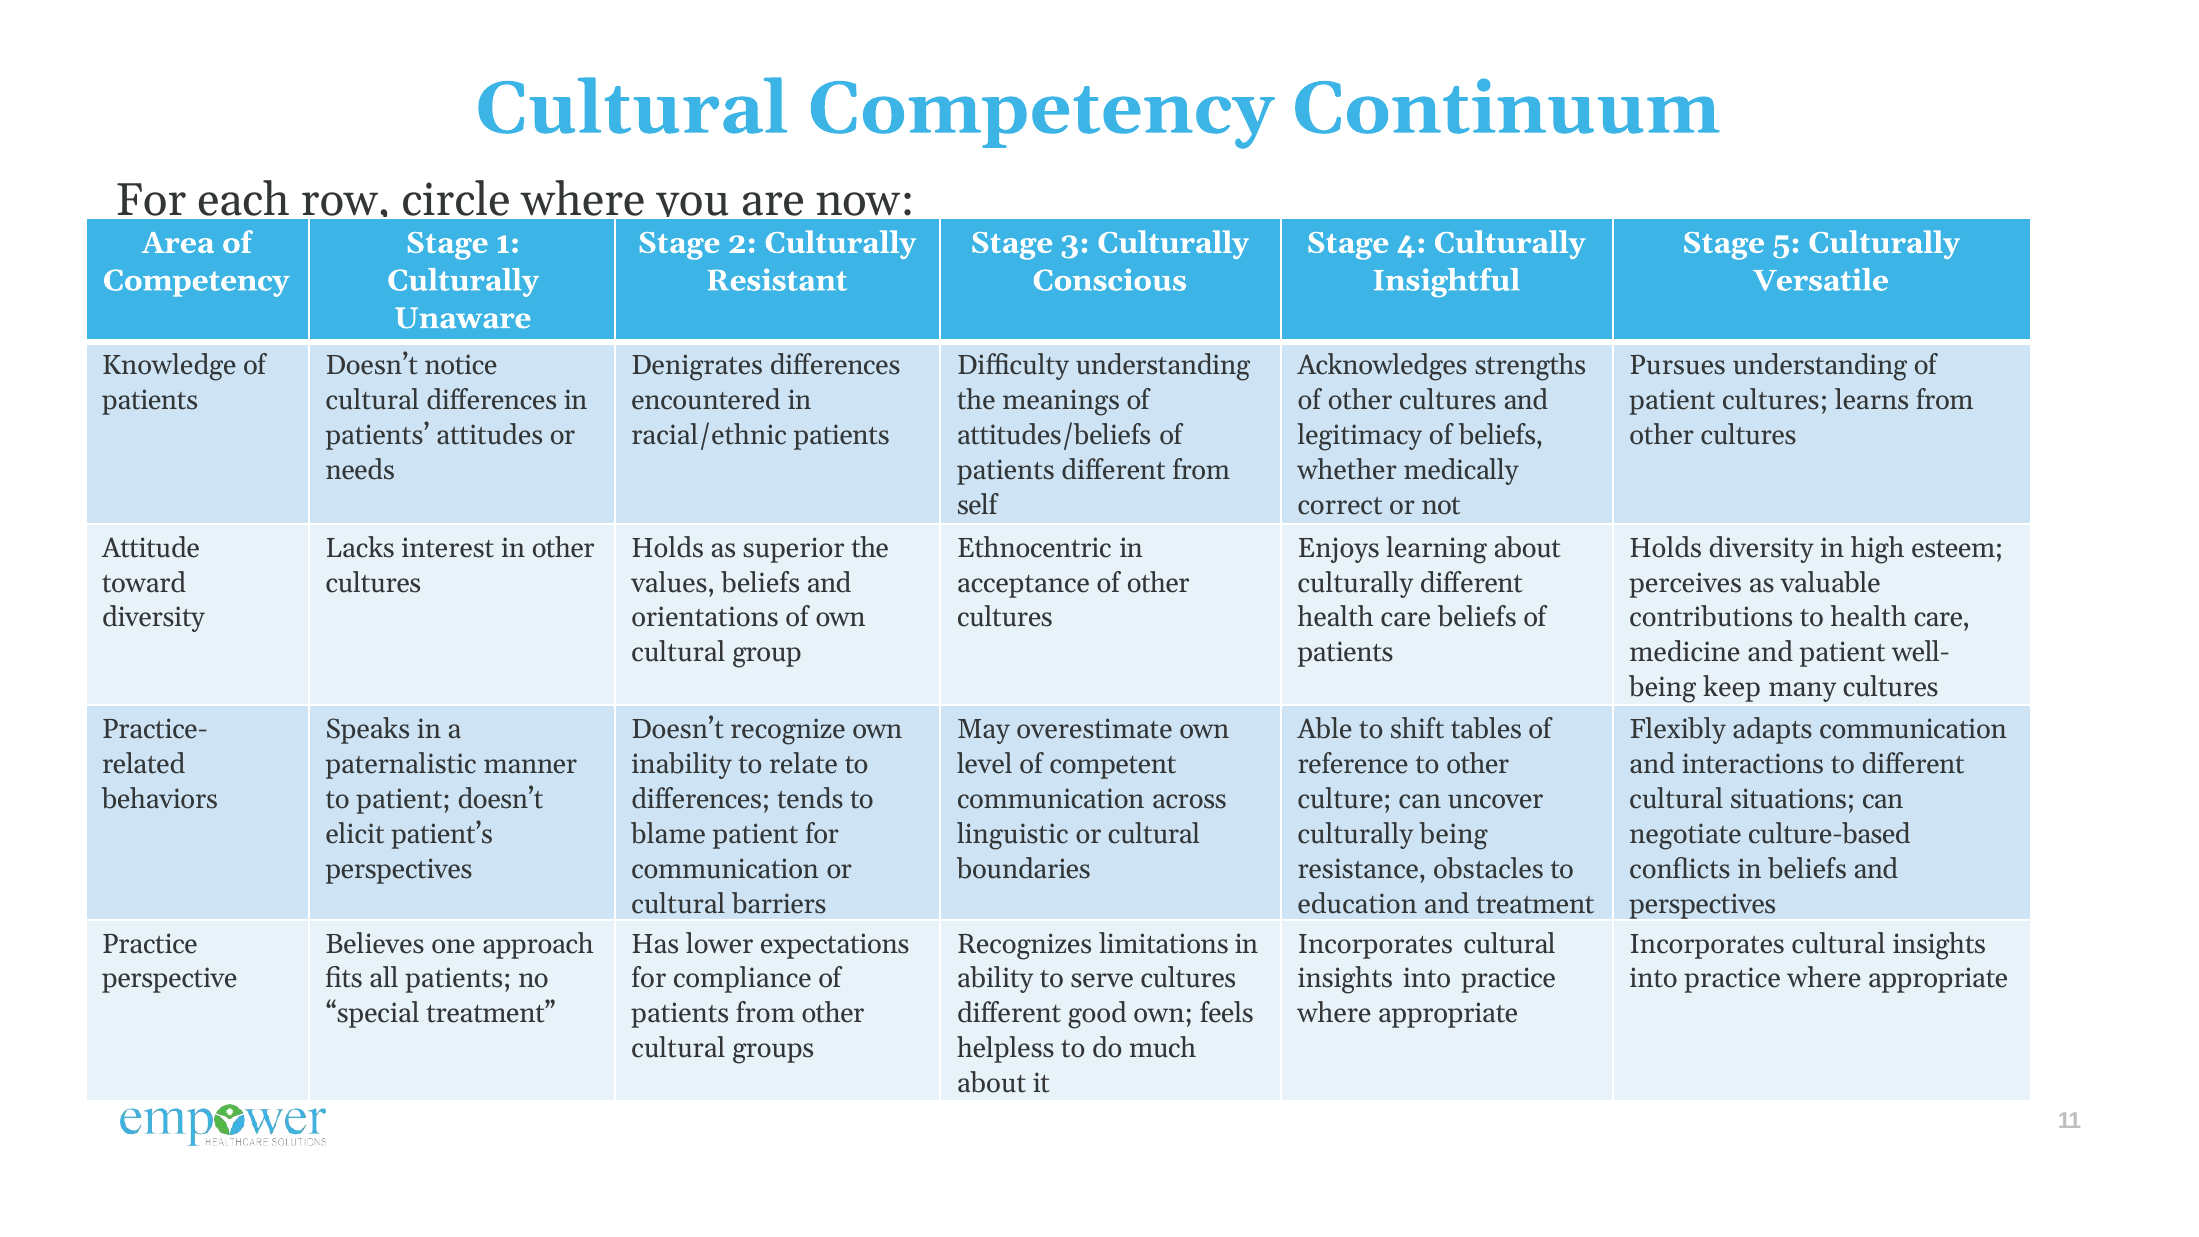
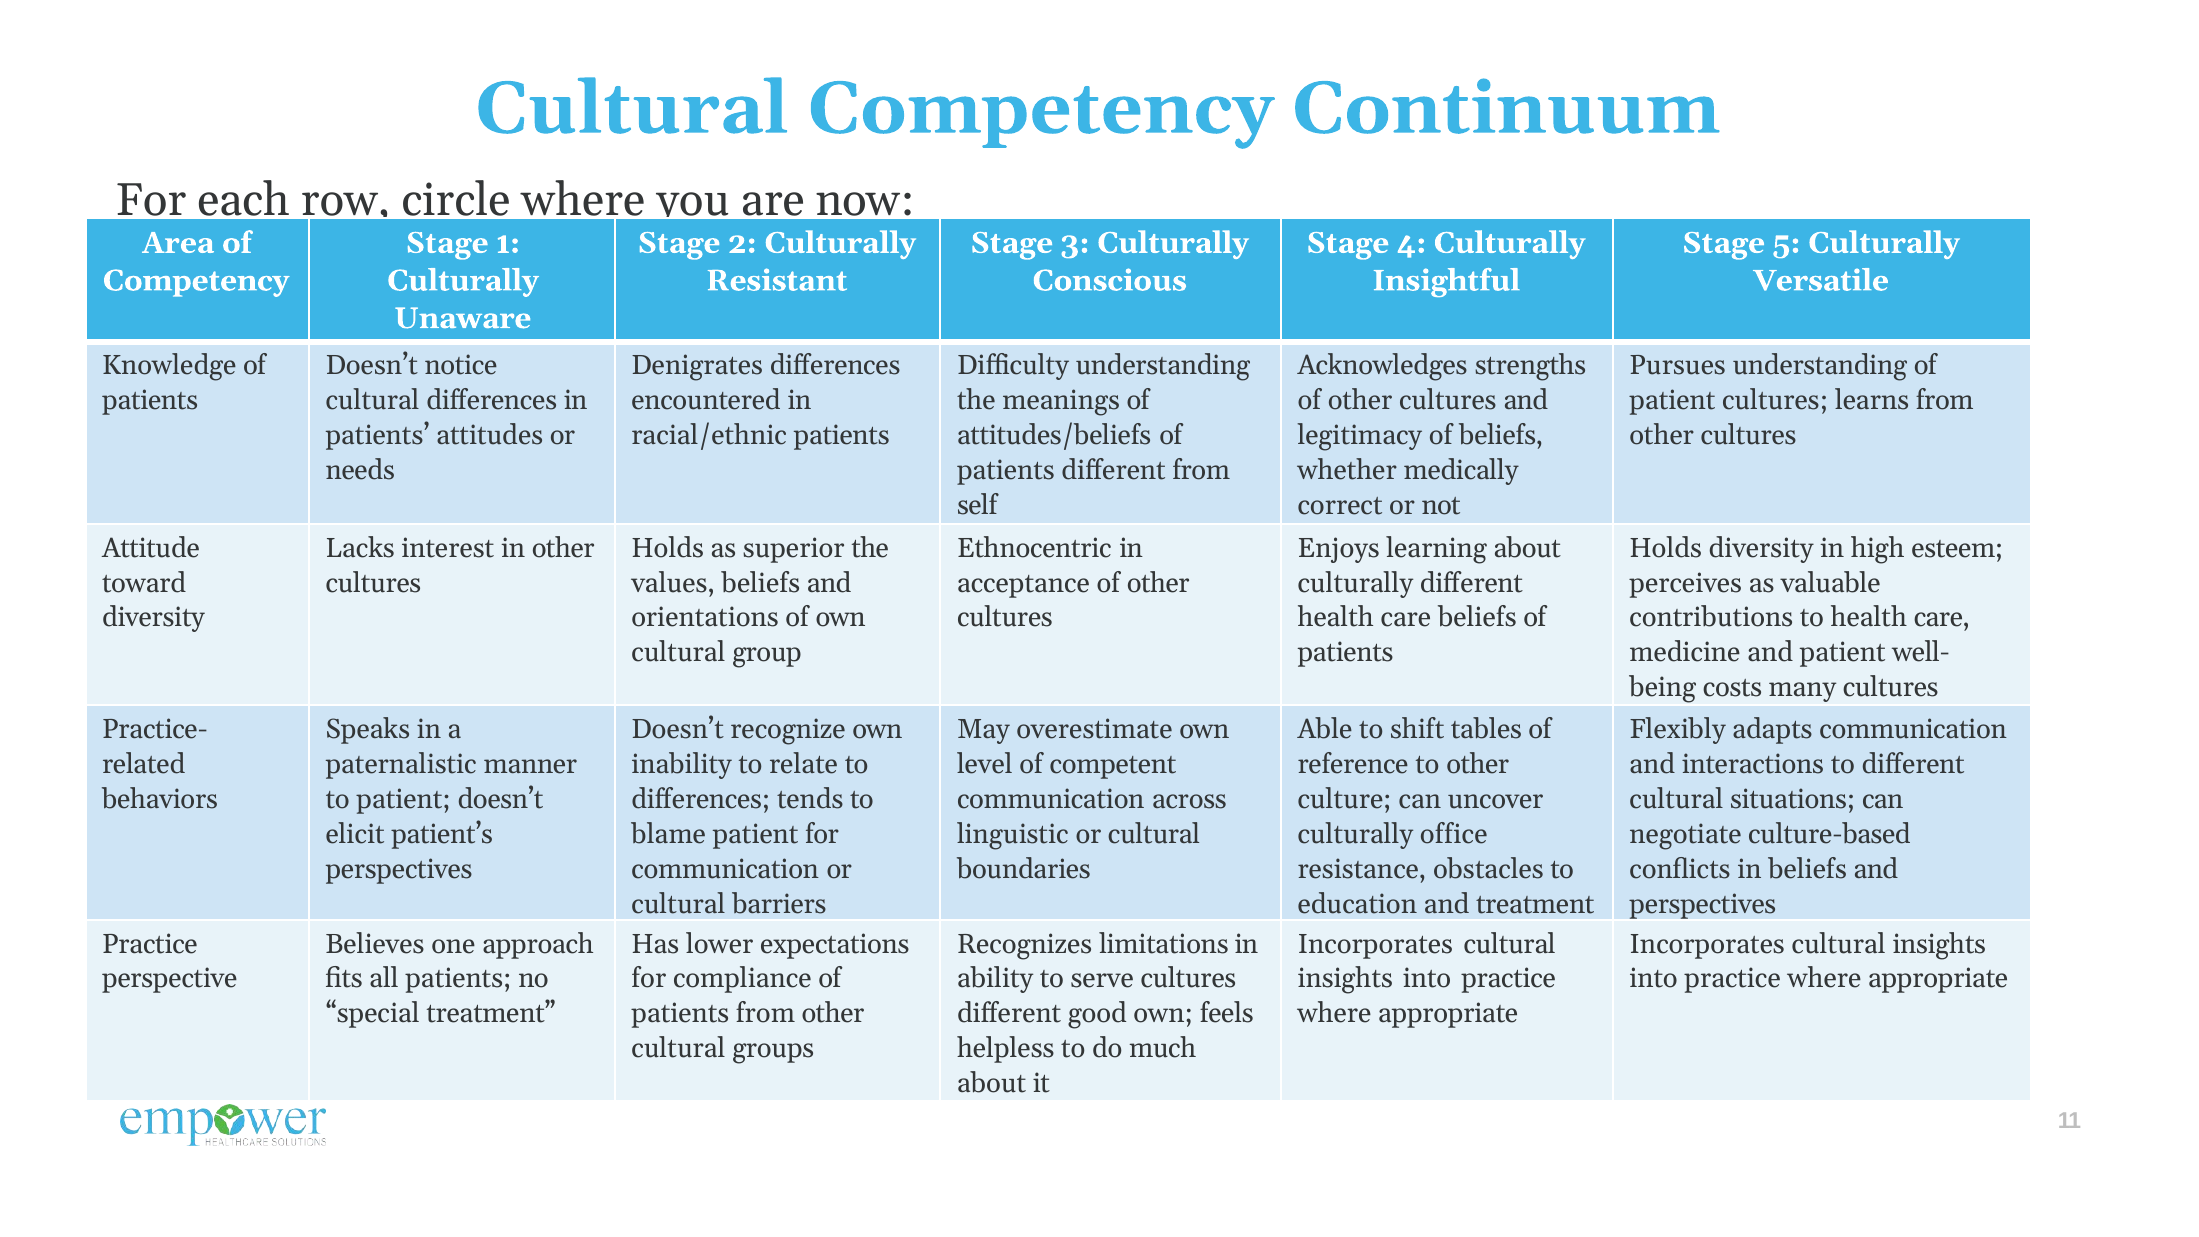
keep: keep -> costs
culturally being: being -> office
